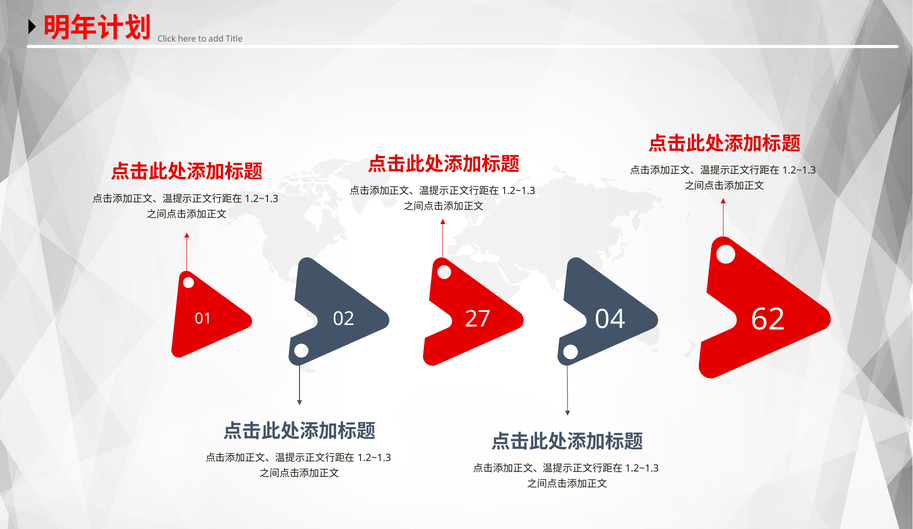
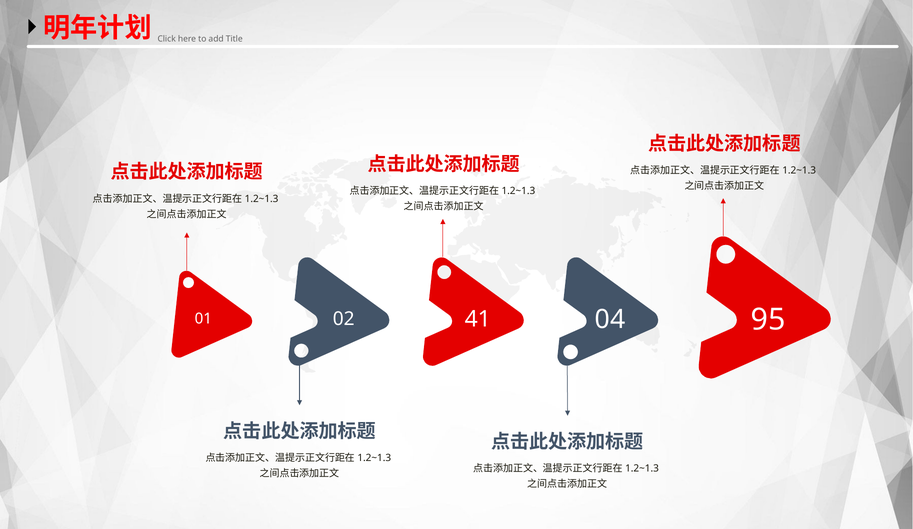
27: 27 -> 41
62: 62 -> 95
